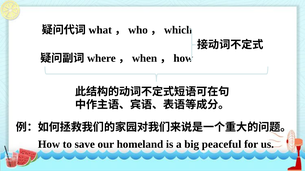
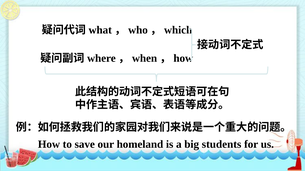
peaceful: peaceful -> students
